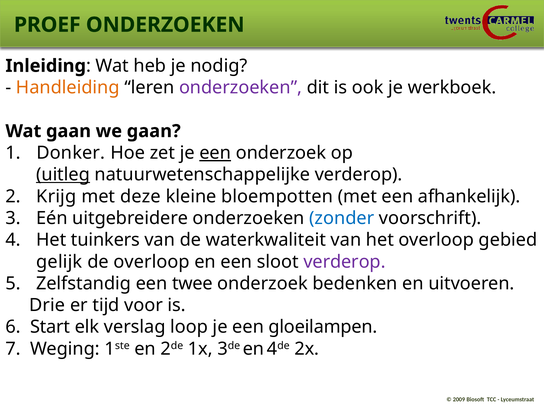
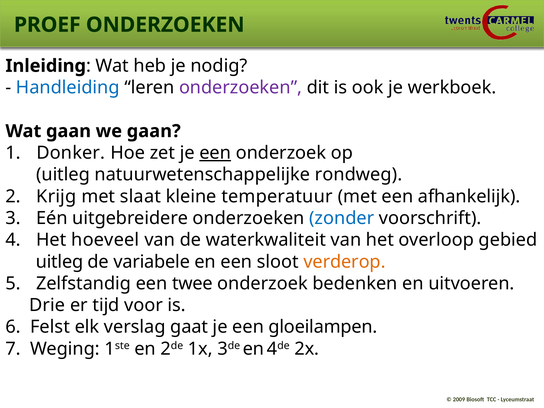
Handleiding colour: orange -> blue
uitleg at (63, 175) underline: present -> none
natuurwetenschappelijke verderop: verderop -> rondweg
deze: deze -> slaat
bloempotten: bloempotten -> temperatuur
tuinkers: tuinkers -> hoeveel
gelijk at (59, 262): gelijk -> uitleg
de overloop: overloop -> variabele
verderop at (344, 262) colour: purple -> orange
Start: Start -> Felst
loop: loop -> gaat
